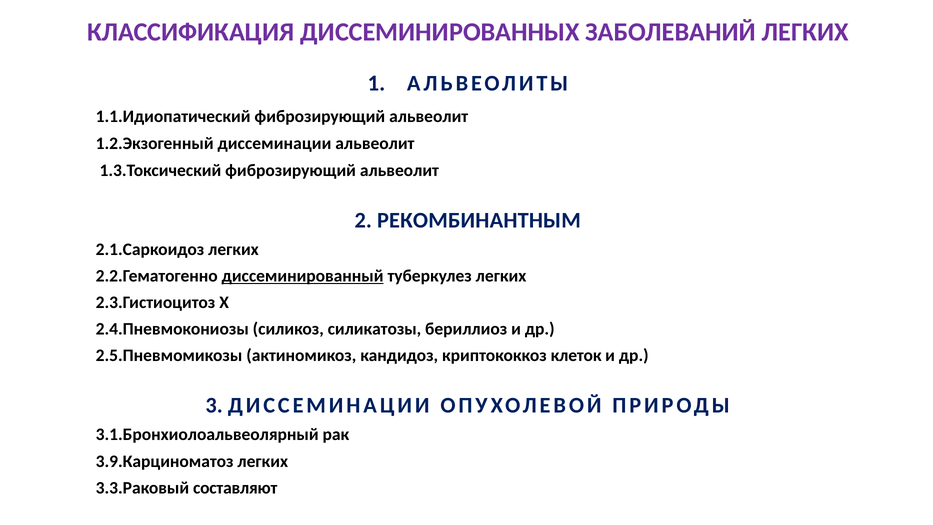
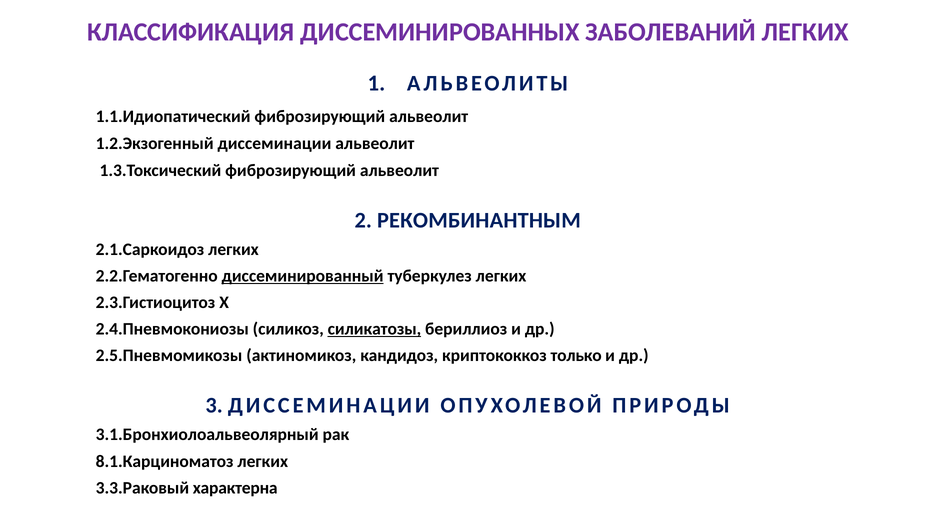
силикатозы underline: none -> present
клеток: клеток -> только
3.9.Карциноматоз: 3.9.Карциноматоз -> 8.1.Карциноматоз
составляют: составляют -> характерна
